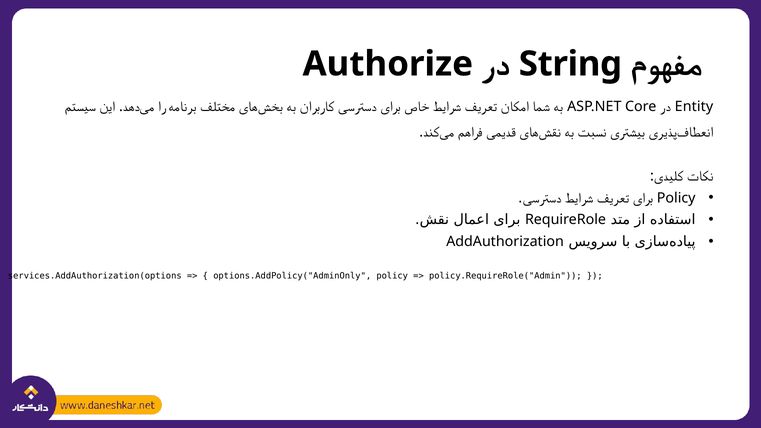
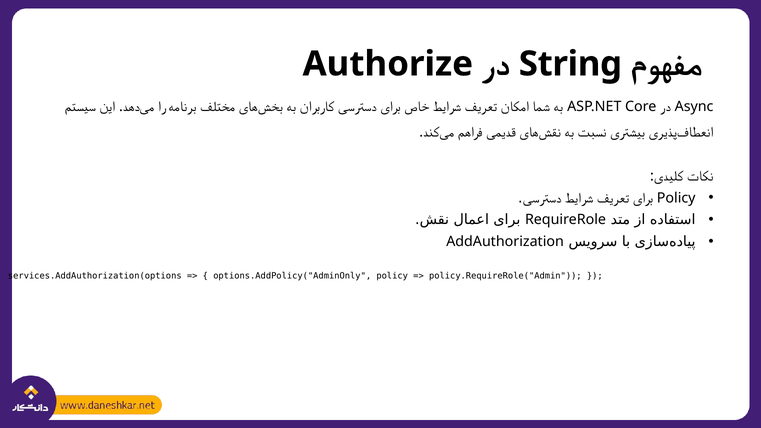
Entity: Entity -> Async
